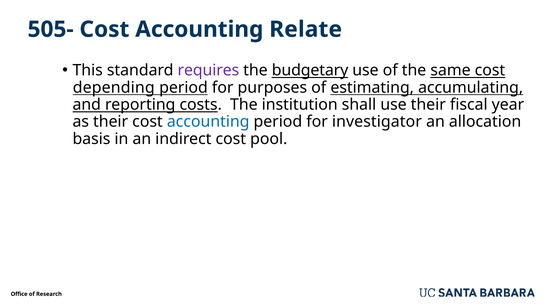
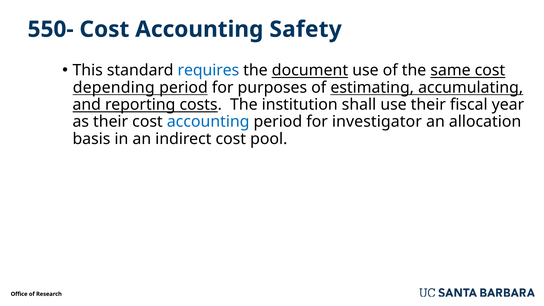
505-: 505- -> 550-
Relate: Relate -> Safety
requires colour: purple -> blue
budgetary: budgetary -> document
